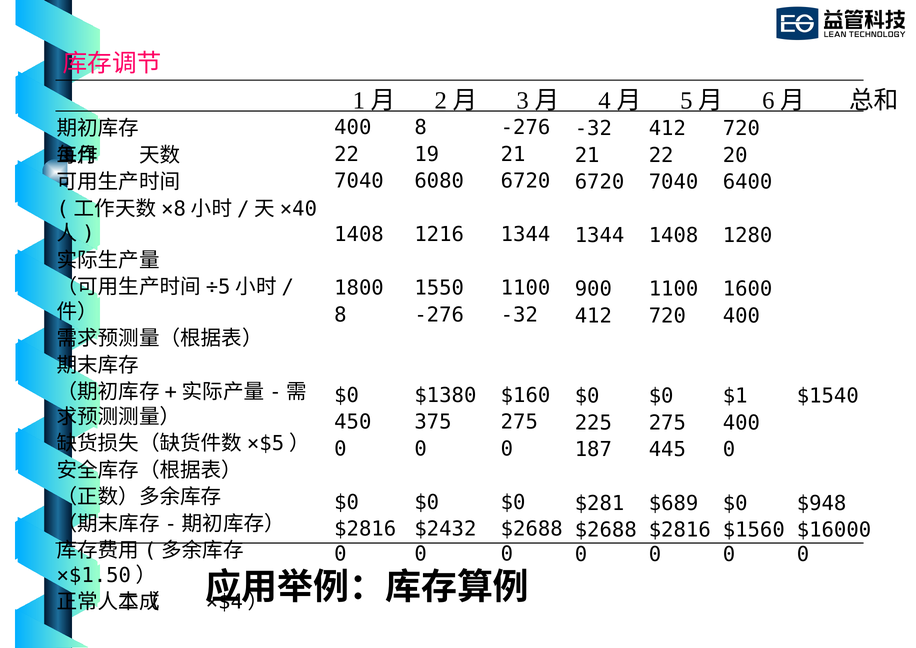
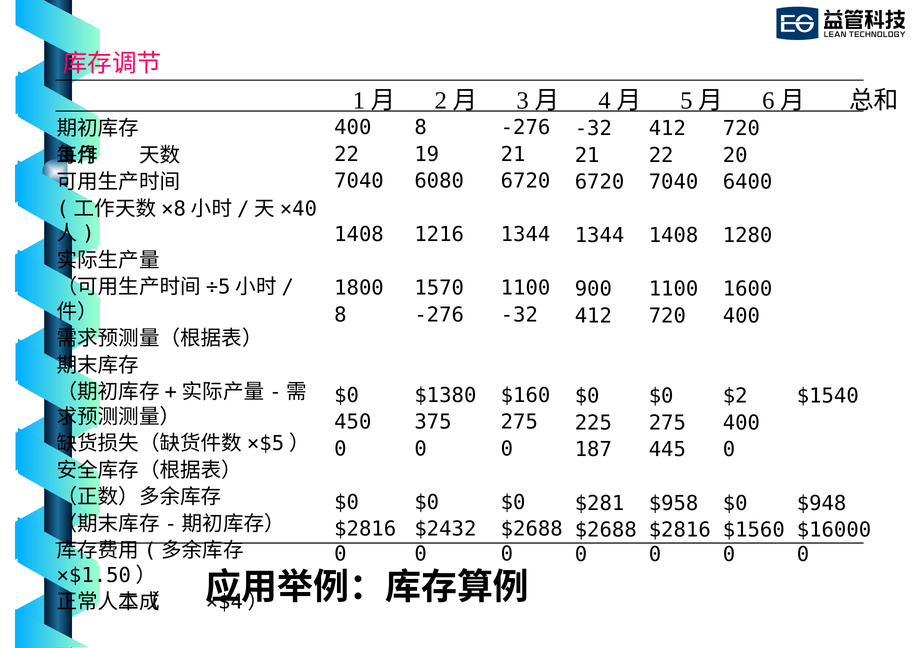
1550: 1550 -> 1570
$1: $1 -> $2
$689: $689 -> $958
